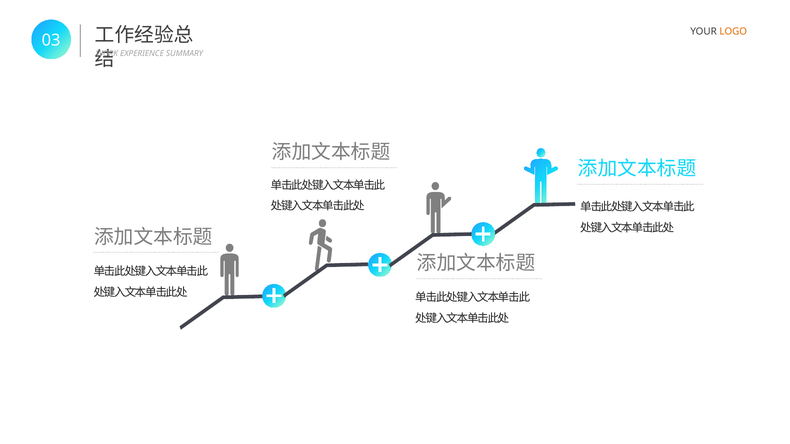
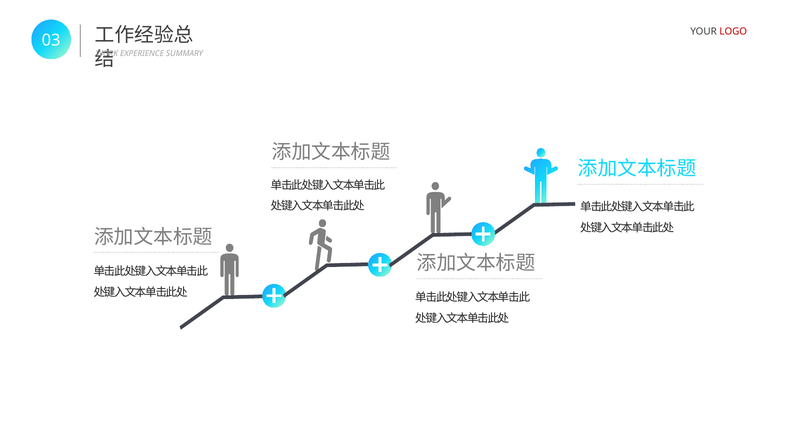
LOGO colour: orange -> red
